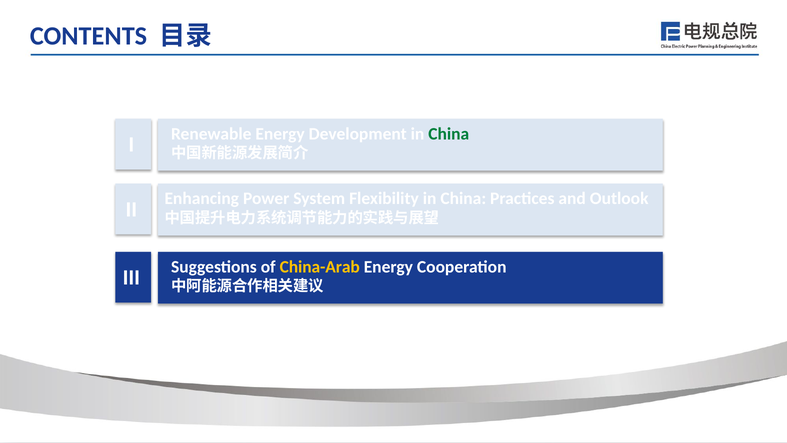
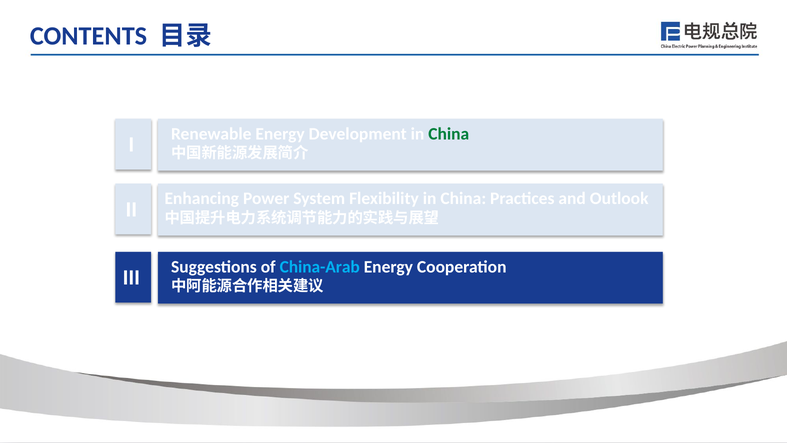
China-Arab colour: yellow -> light blue
